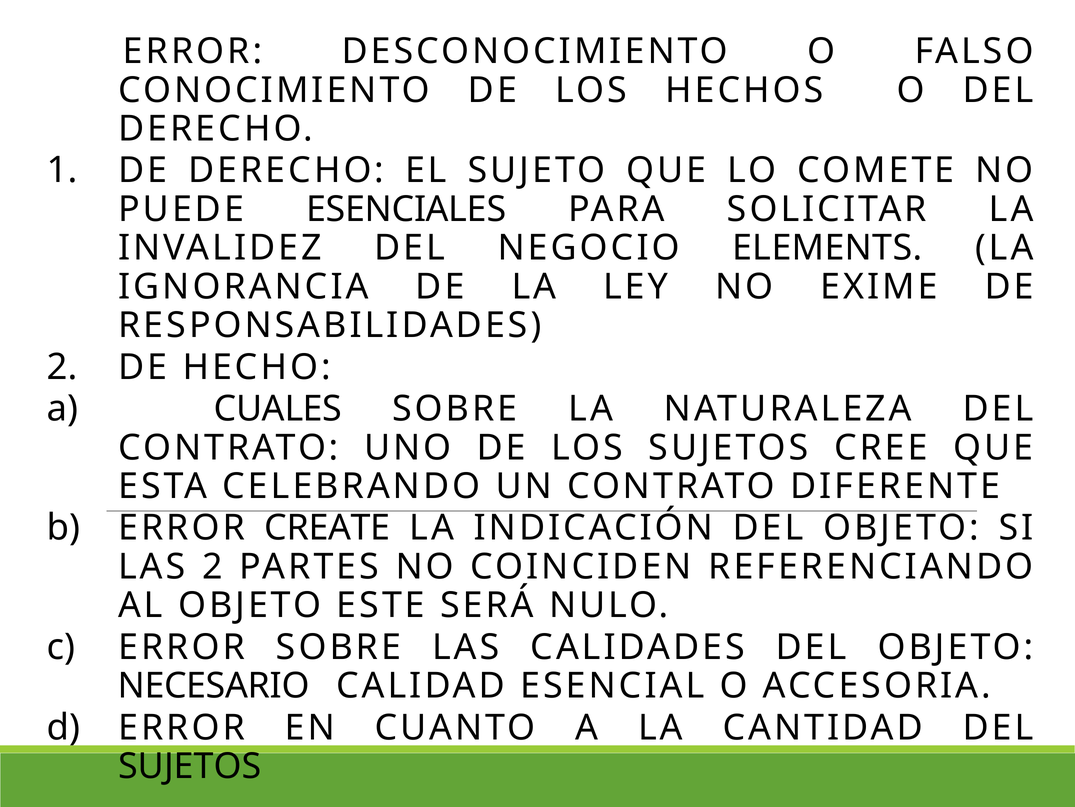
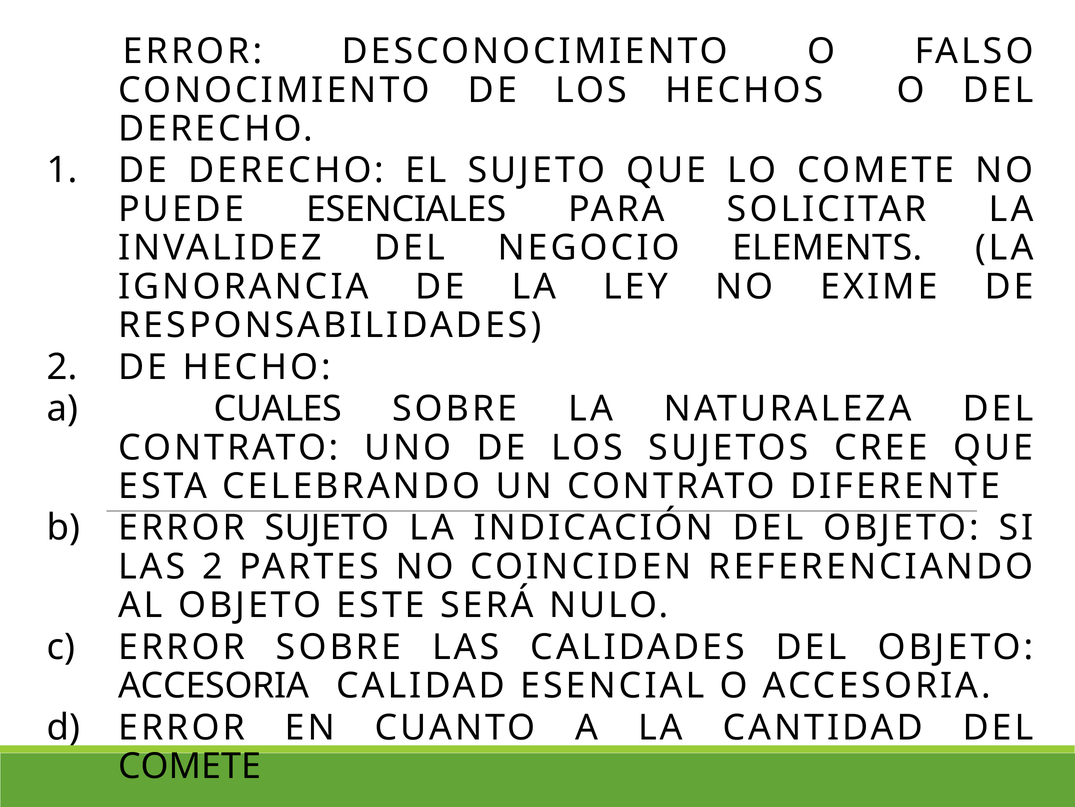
ERROR CREATE: CREATE -> SUJETO
NECESARIO at (214, 685): NECESARIO -> ACCESORIA
SUJETOS at (190, 766): SUJETOS -> COMETE
